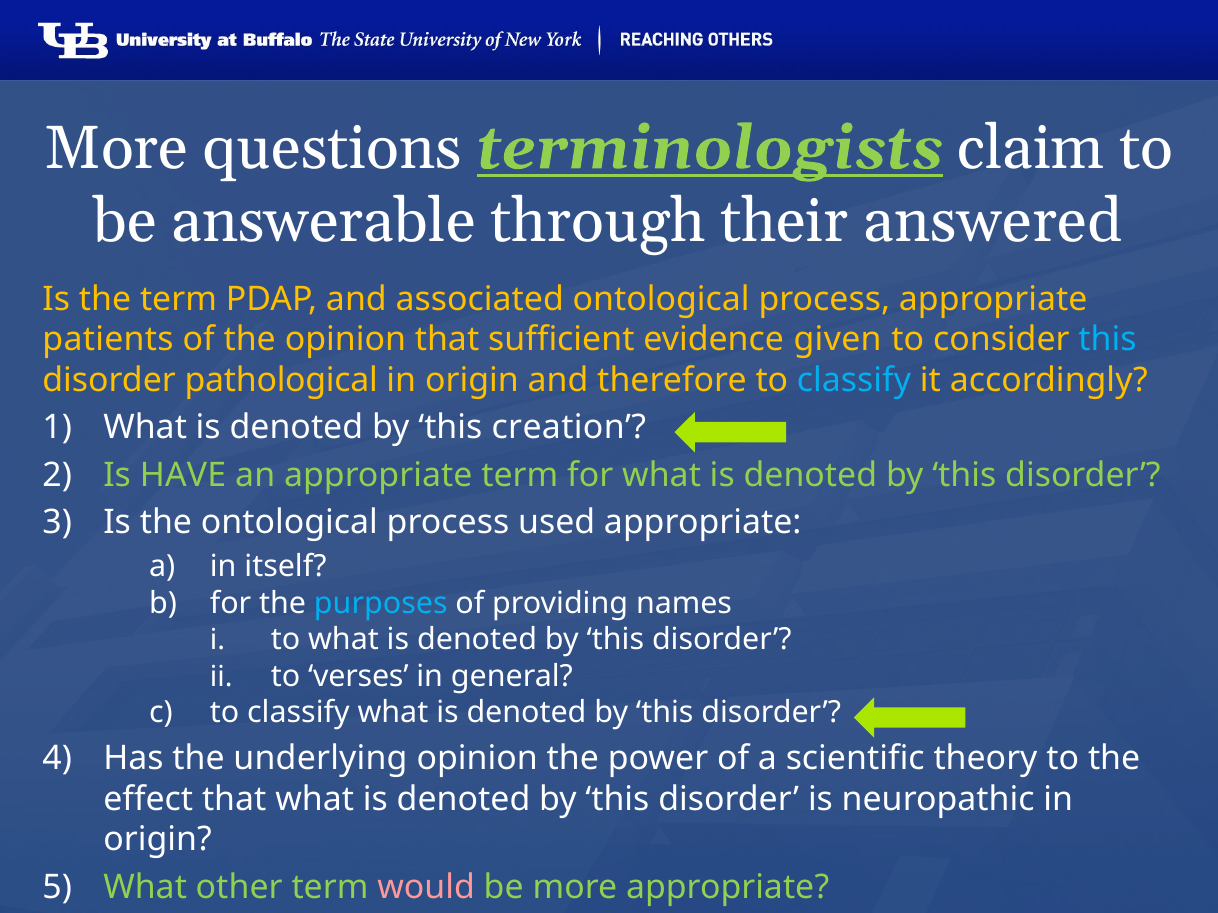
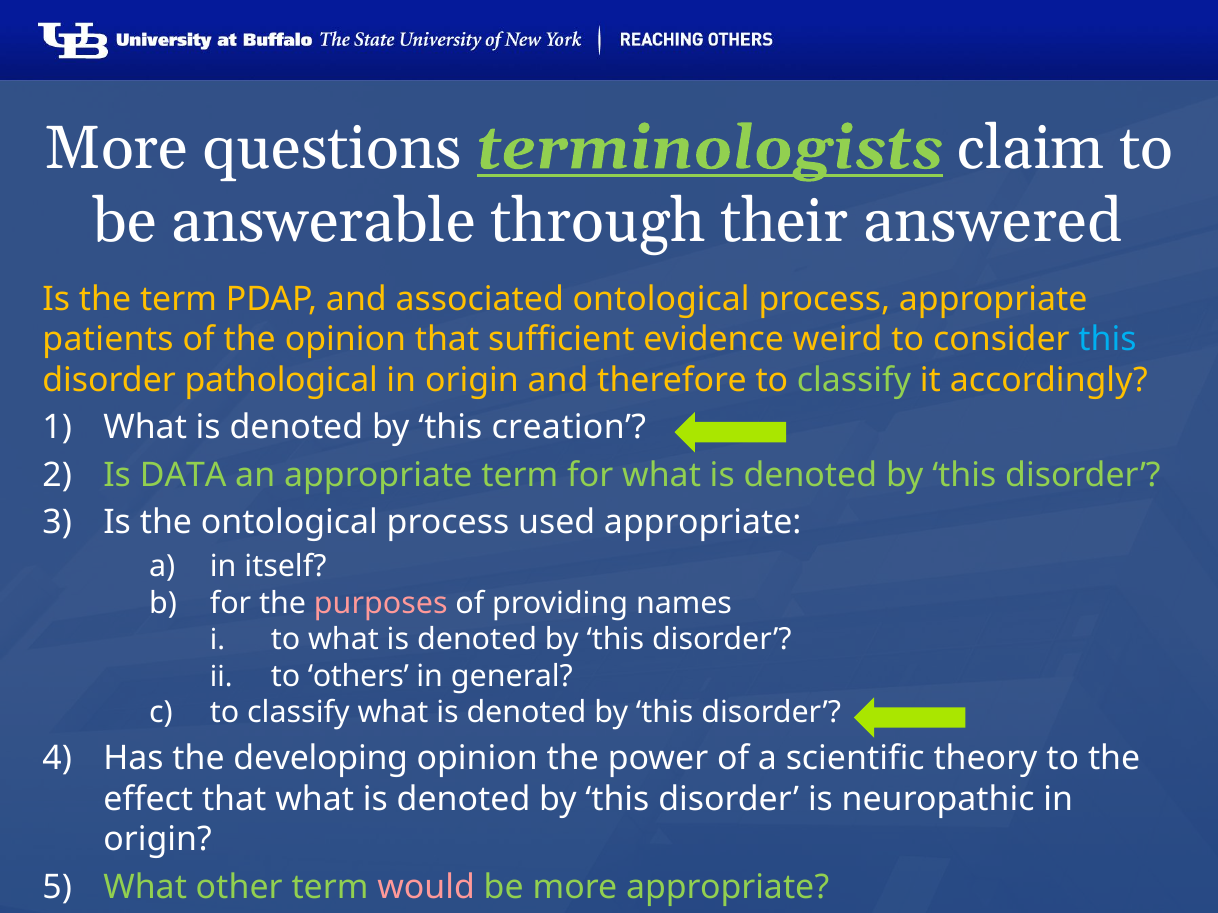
given: given -> weird
classify at (854, 381) colour: light blue -> light green
HAVE: HAVE -> DATA
purposes colour: light blue -> pink
verses: verses -> others
underlying: underlying -> developing
